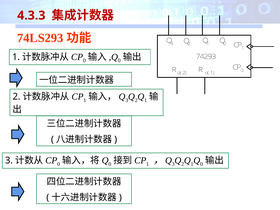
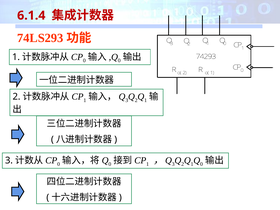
4.3.3: 4.3.3 -> 6.1.4
